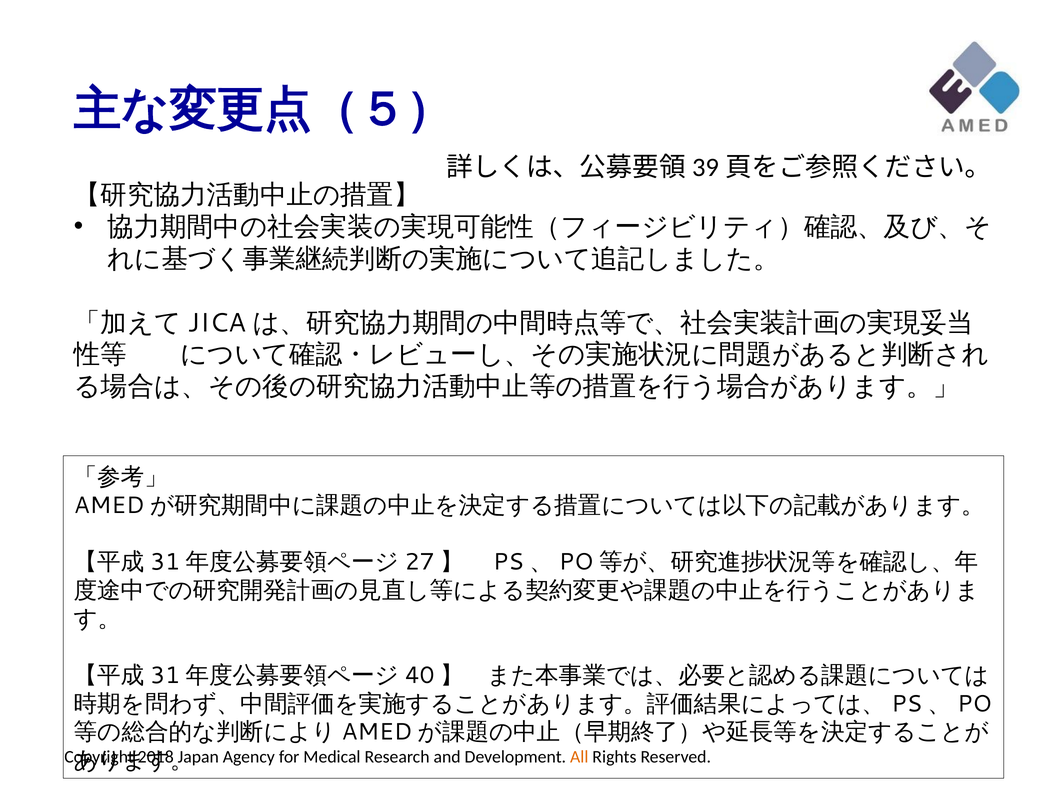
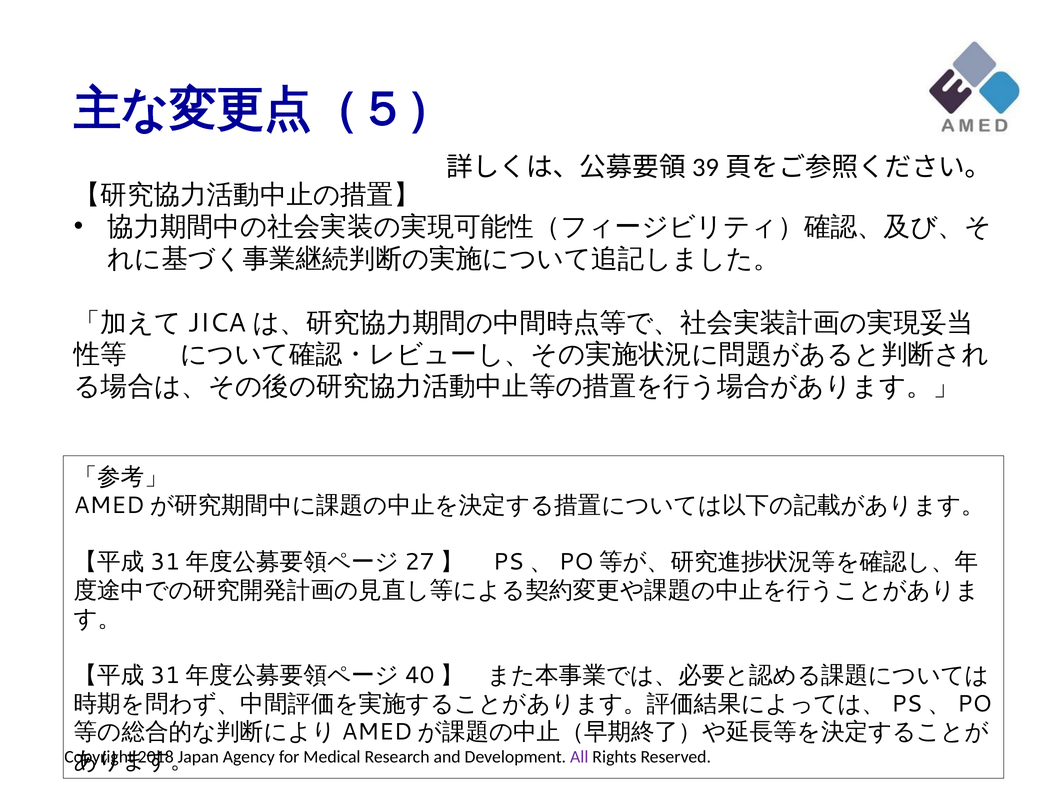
All at (579, 757) colour: orange -> purple
